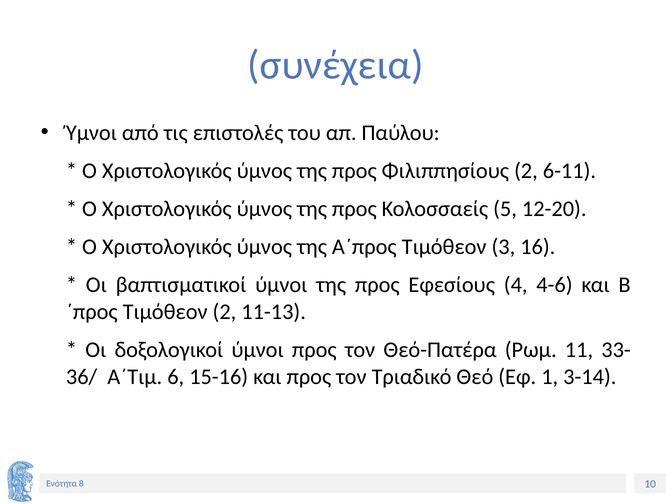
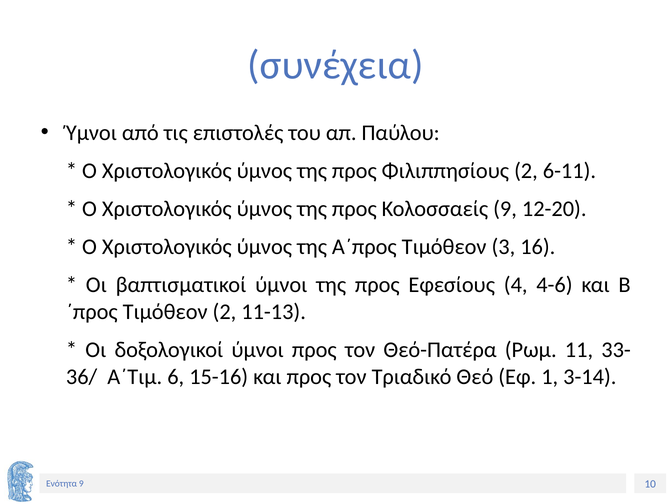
Κολοσσαείς 5: 5 -> 9
8 at (81, 483): 8 -> 9
